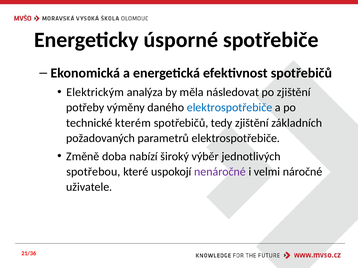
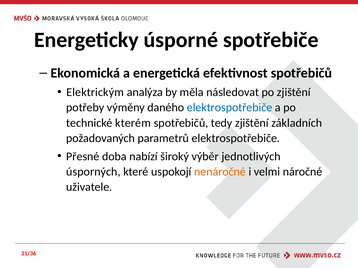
Změně: Změně -> Přesné
spotřebou: spotřebou -> úsporných
nenáročné colour: purple -> orange
